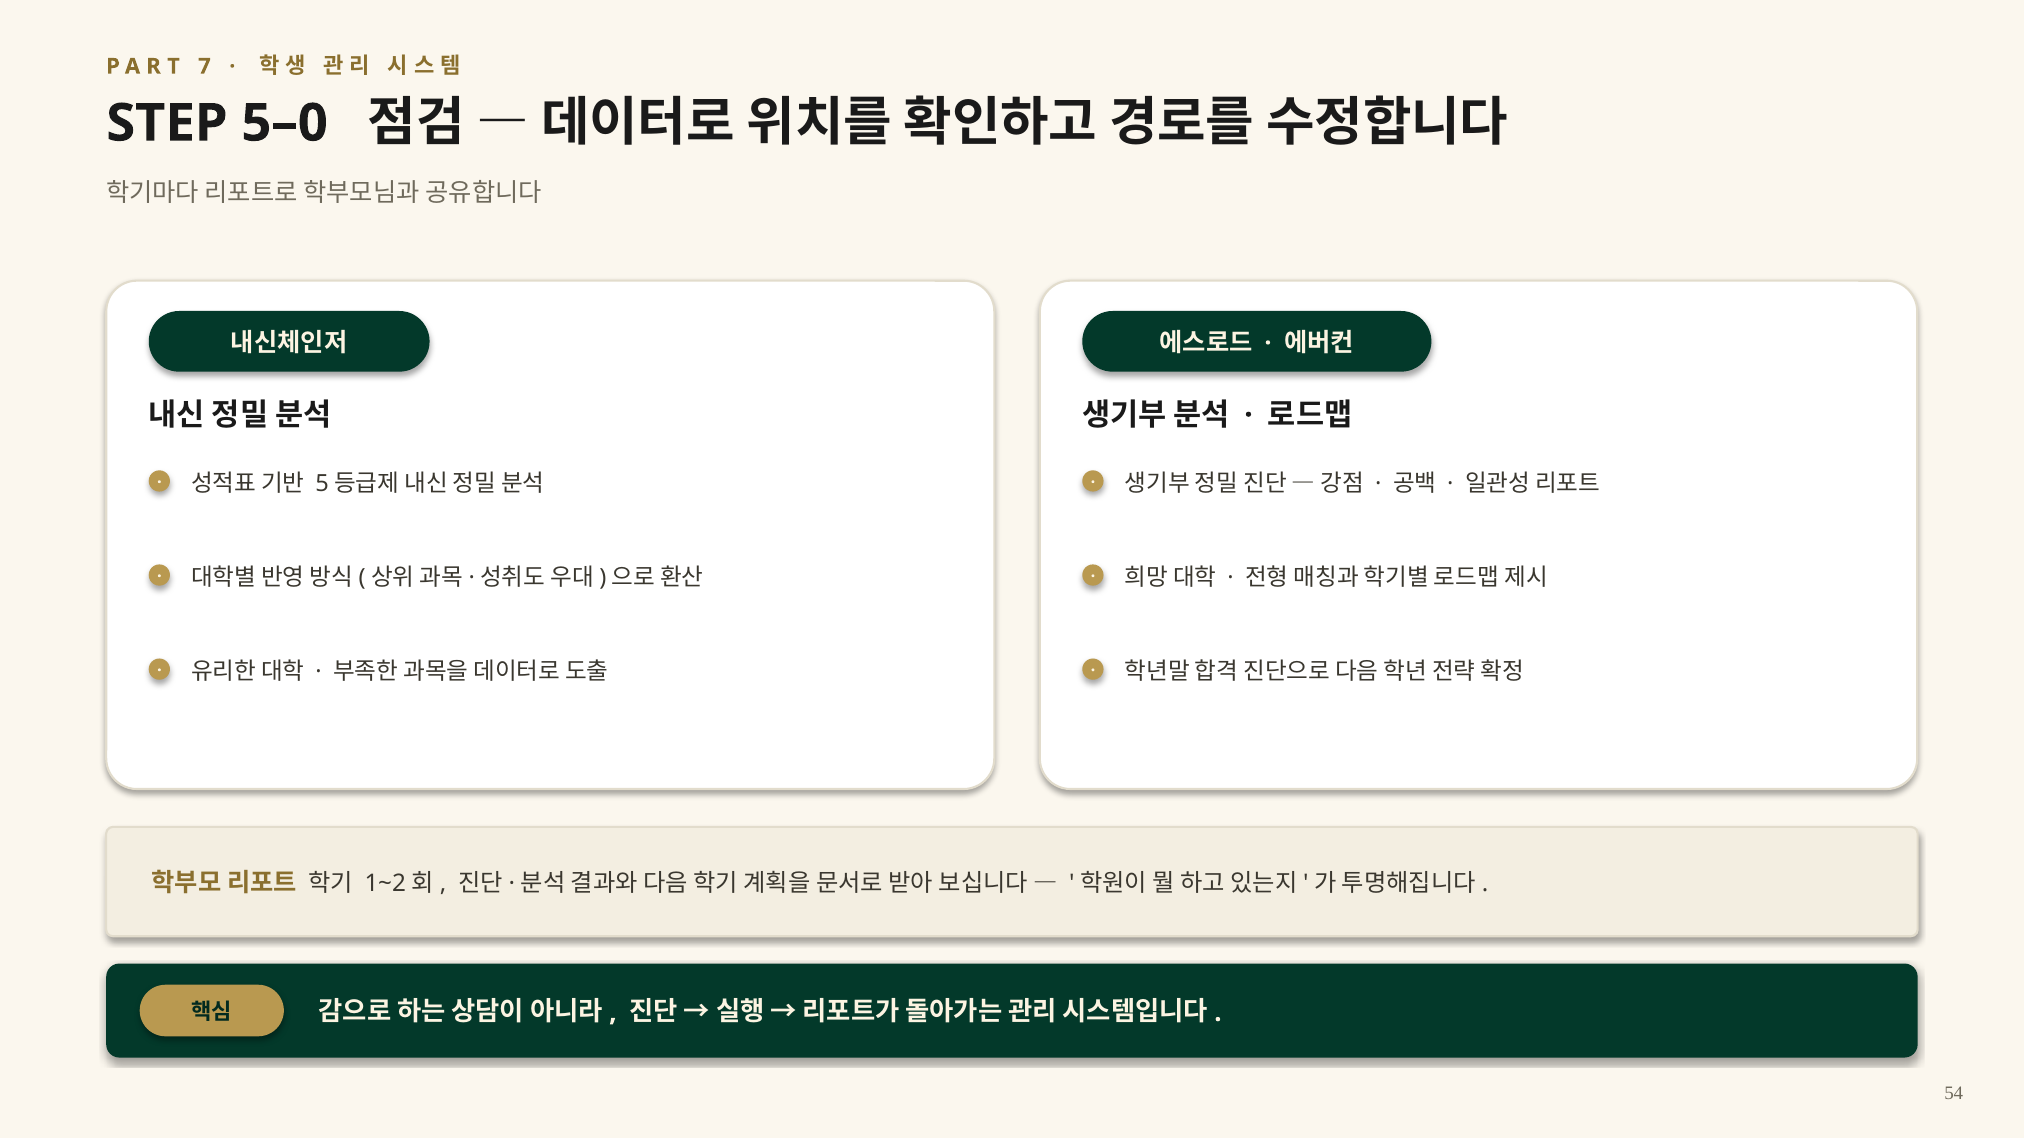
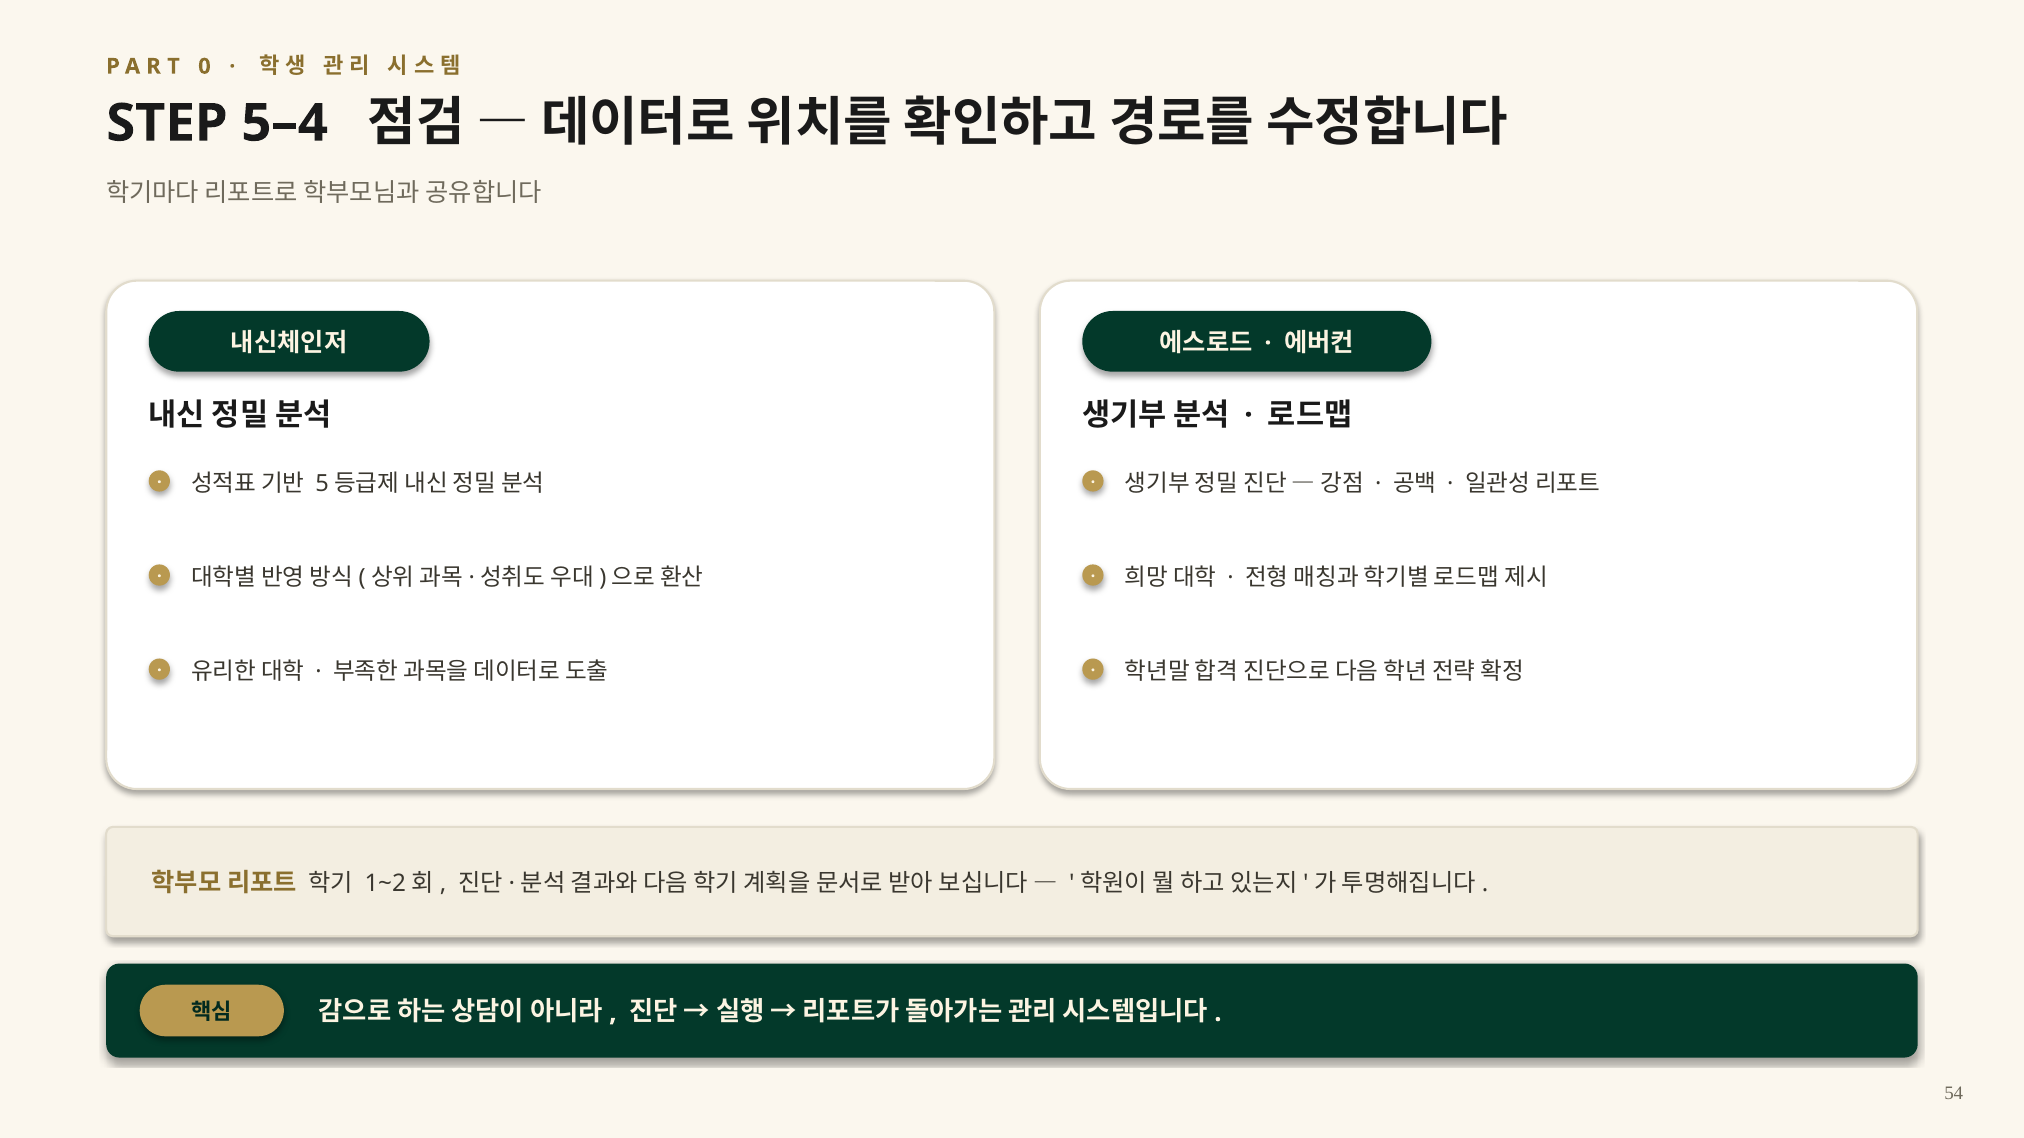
7: 7 -> 0
5–0: 5–0 -> 5–4
